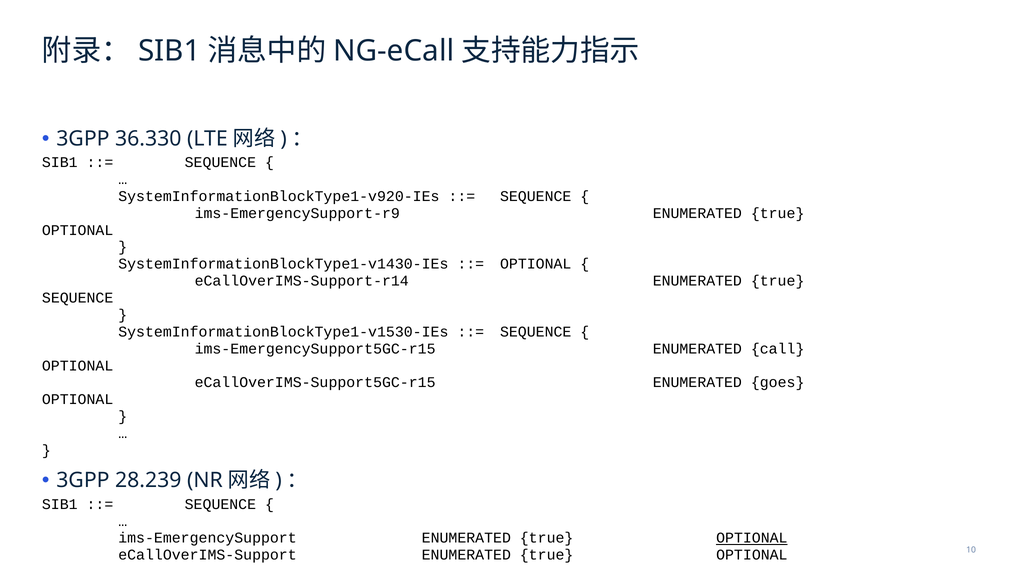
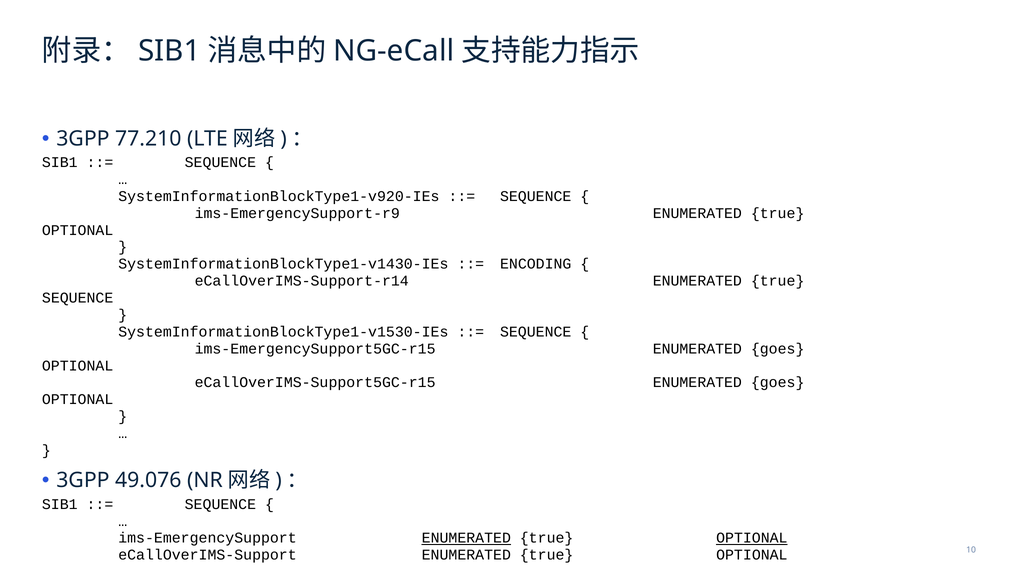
36.330: 36.330 -> 77.210
OPTIONAL at (536, 264): OPTIONAL -> ENCODING
ims-EmergencySupport5GC-r15 ENUMERATED call: call -> goes
28.239: 28.239 -> 49.076
ENUMERATED at (466, 538) underline: none -> present
